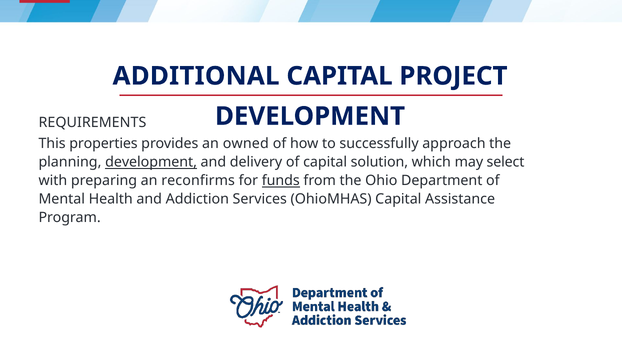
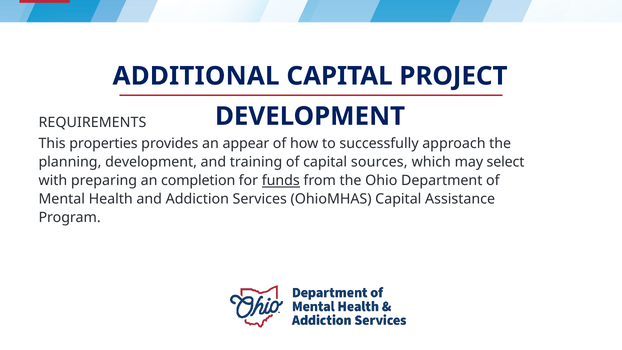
owned: owned -> appear
development at (151, 162) underline: present -> none
delivery: delivery -> training
solution: solution -> sources
reconfirms: reconfirms -> completion
